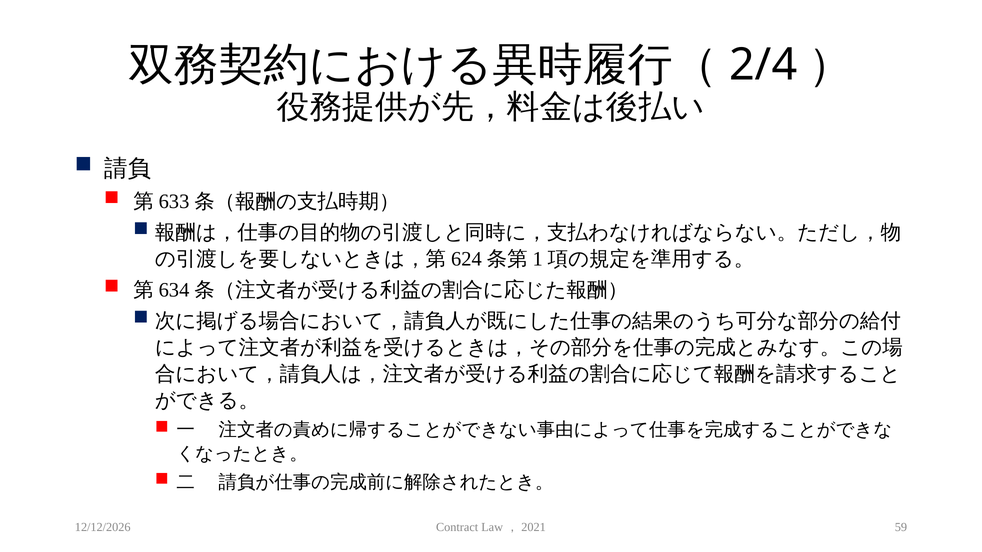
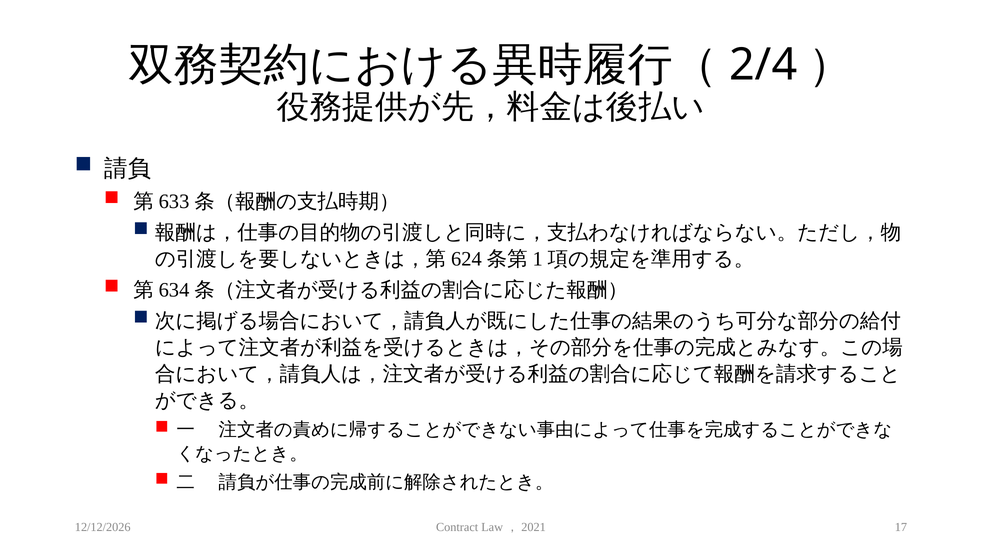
59: 59 -> 17
